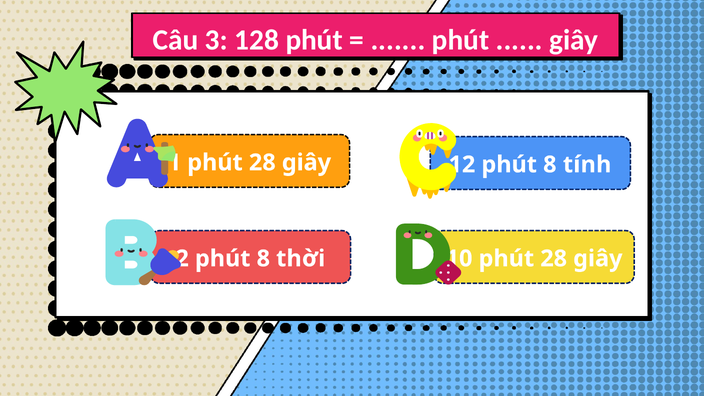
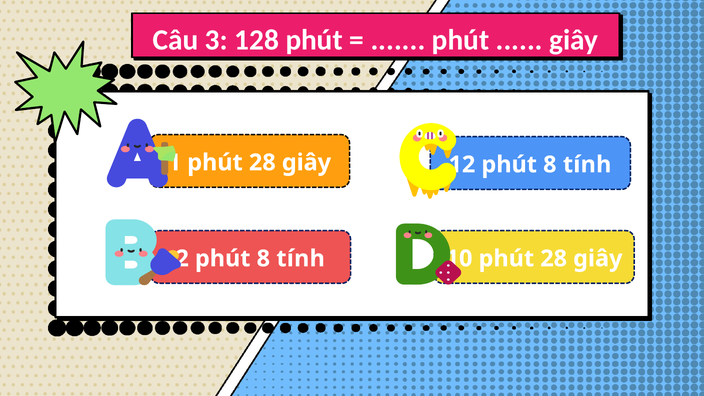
thời at (301, 259): thời -> tính
